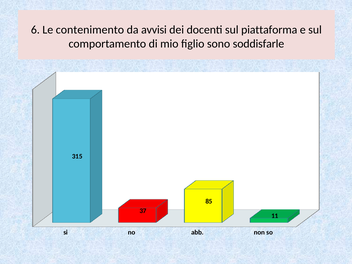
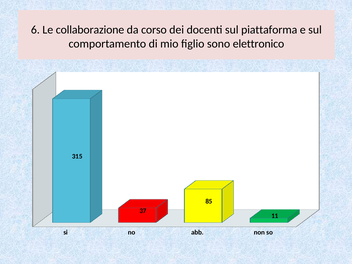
contenimento: contenimento -> collaborazione
avvisi: avvisi -> corso
soddisfarle: soddisfarle -> elettronico
